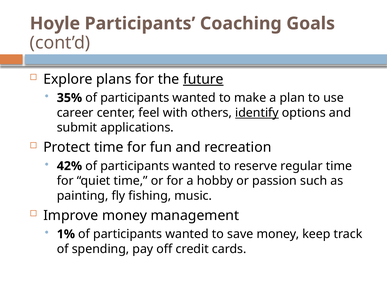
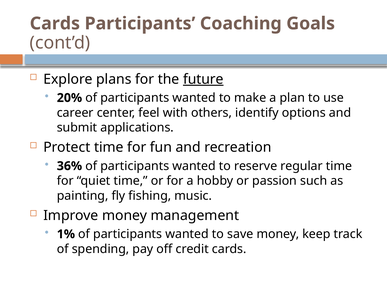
Hoyle at (55, 23): Hoyle -> Cards
35%: 35% -> 20%
identify underline: present -> none
42%: 42% -> 36%
